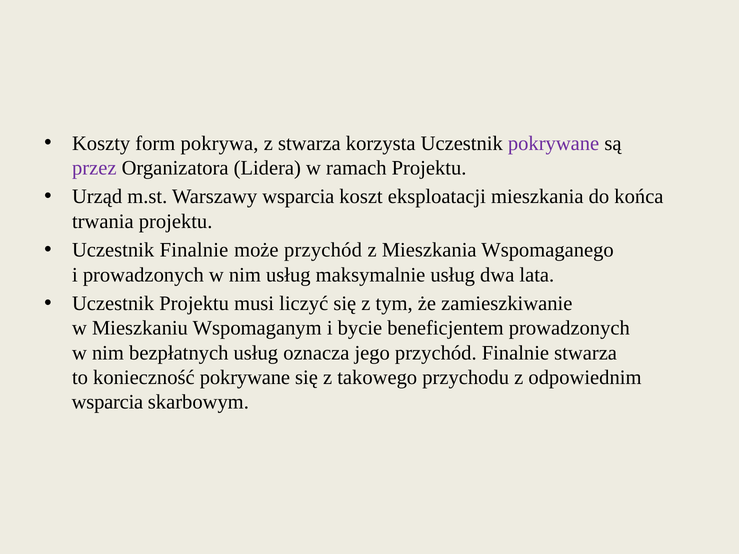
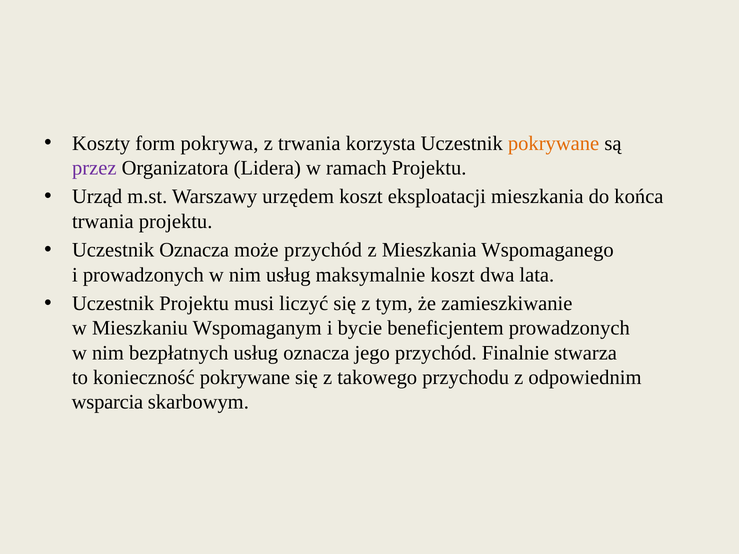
z stwarza: stwarza -> trwania
pokrywane at (554, 143) colour: purple -> orange
Warszawy wsparcia: wsparcia -> urzędem
Uczestnik Finalnie: Finalnie -> Oznacza
maksymalnie usług: usług -> koszt
